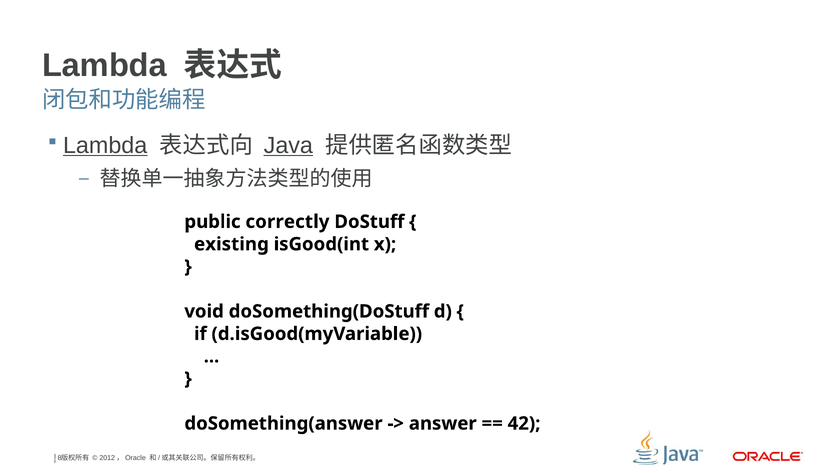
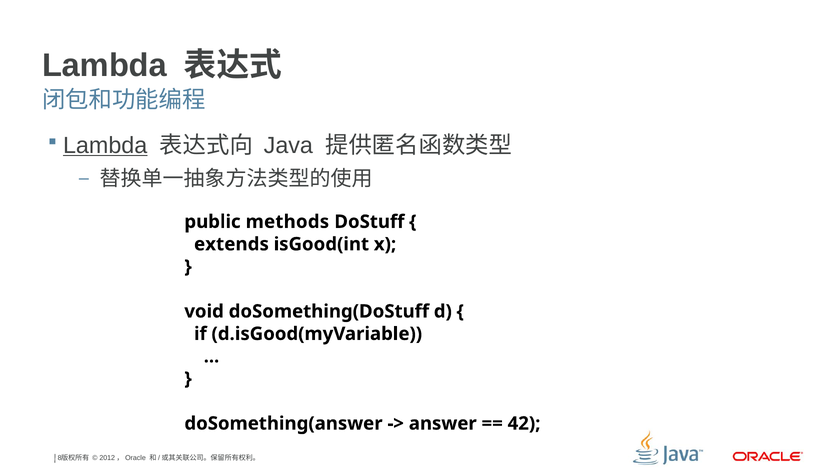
Java underline: present -> none
correctly: correctly -> methods
existing: existing -> extends
